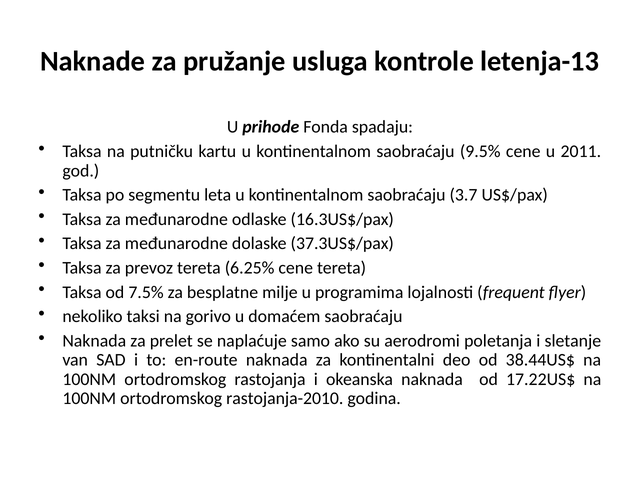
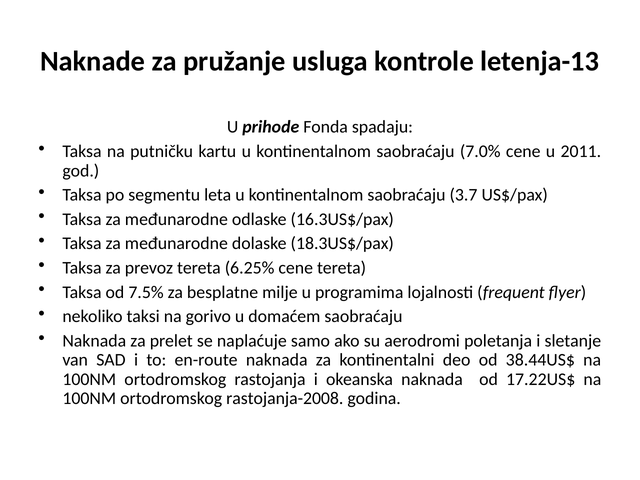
9.5%: 9.5% -> 7.0%
37.3US$/pax: 37.3US$/pax -> 18.3US$/pax
rastojanja-2010: rastojanja-2010 -> rastojanja-2008
